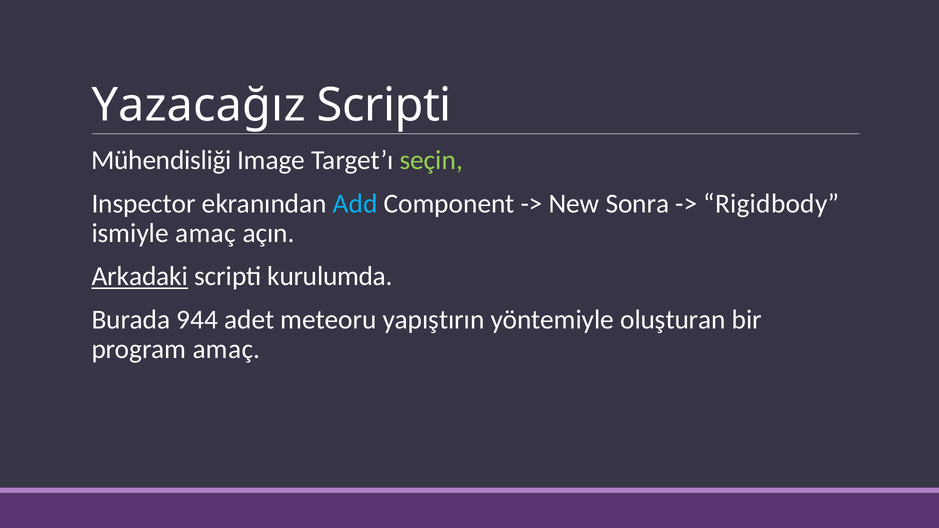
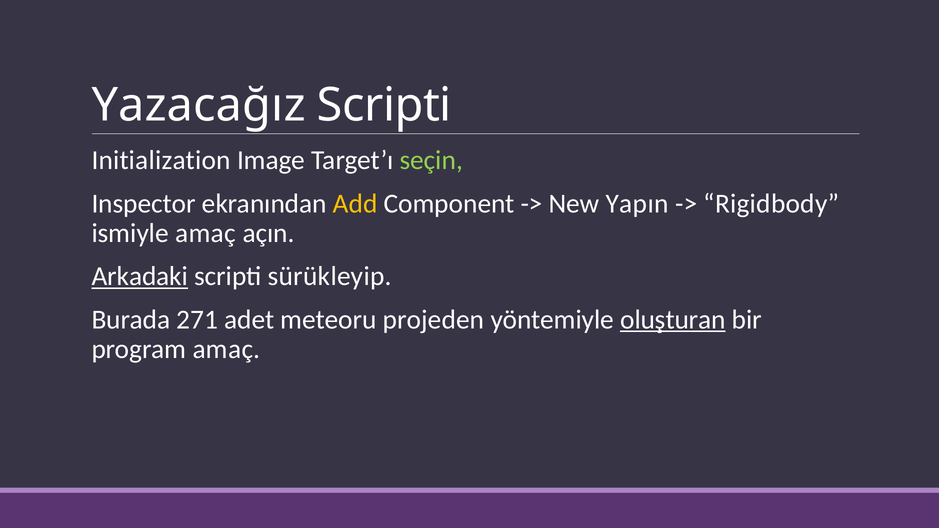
Mühendisliği: Mühendisliği -> Initialization
Add colour: light blue -> yellow
Sonra: Sonra -> Yapın
kurulumda: kurulumda -> sürükleyip
944: 944 -> 271
yapıştırın: yapıştırın -> projeden
oluşturan underline: none -> present
